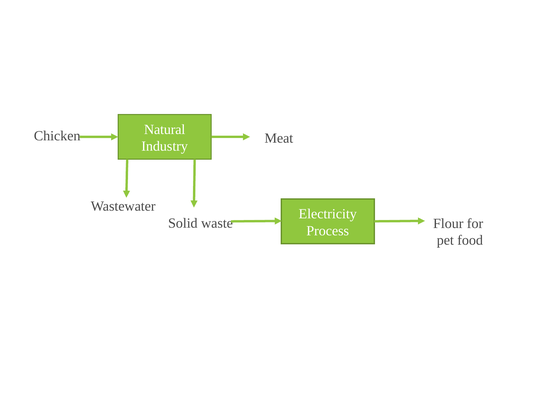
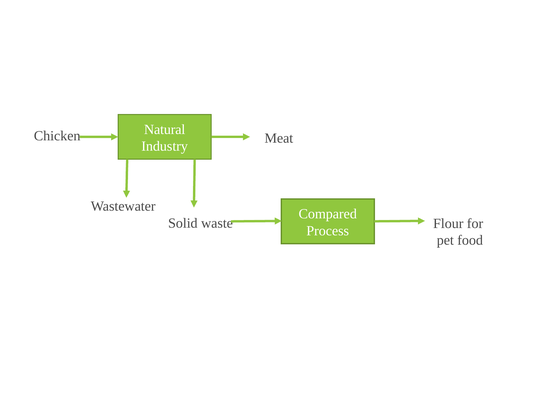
Electricity: Electricity -> Compared
